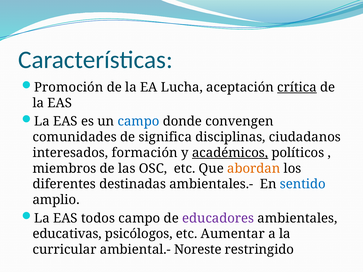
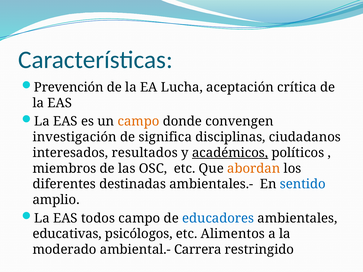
Promoción: Promoción -> Prevención
crítica underline: present -> none
campo at (138, 121) colour: blue -> orange
comunidades: comunidades -> investigación
formación: formación -> resultados
educadores colour: purple -> blue
Aumentar: Aumentar -> Alimentos
curricular: curricular -> moderado
Noreste: Noreste -> Carrera
